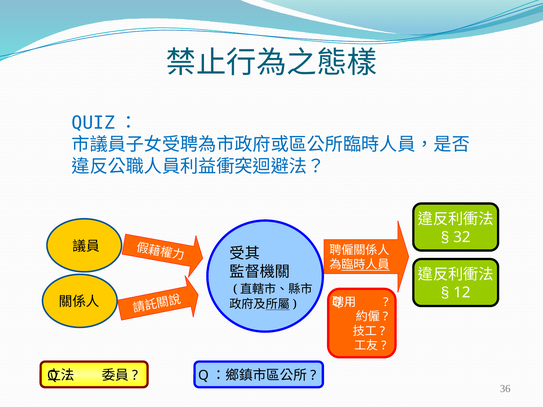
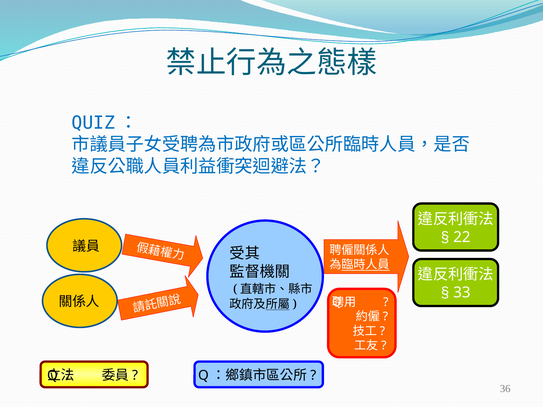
32: 32 -> 22
12: 12 -> 33
